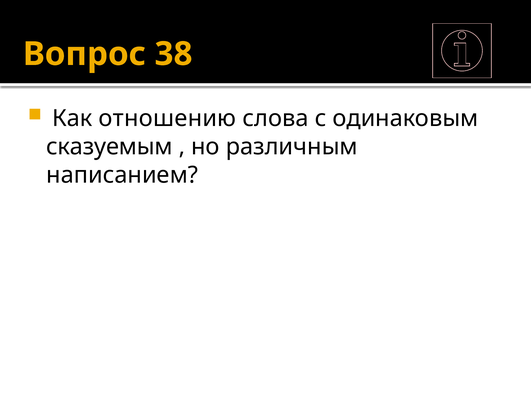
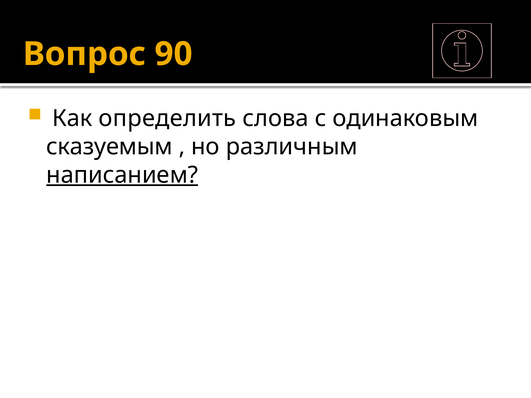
38: 38 -> 90
отношению: отношению -> определить
написанием underline: none -> present
